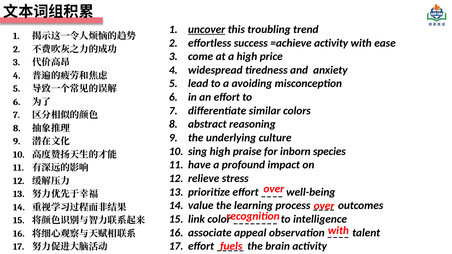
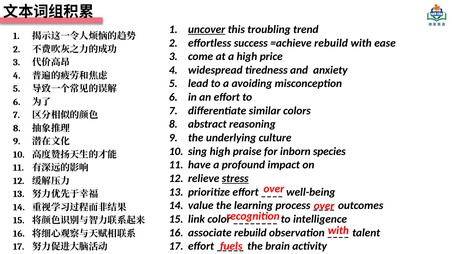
=achieve activity: activity -> rebuild
stress underline: none -> present
associate appeal: appeal -> rebuild
